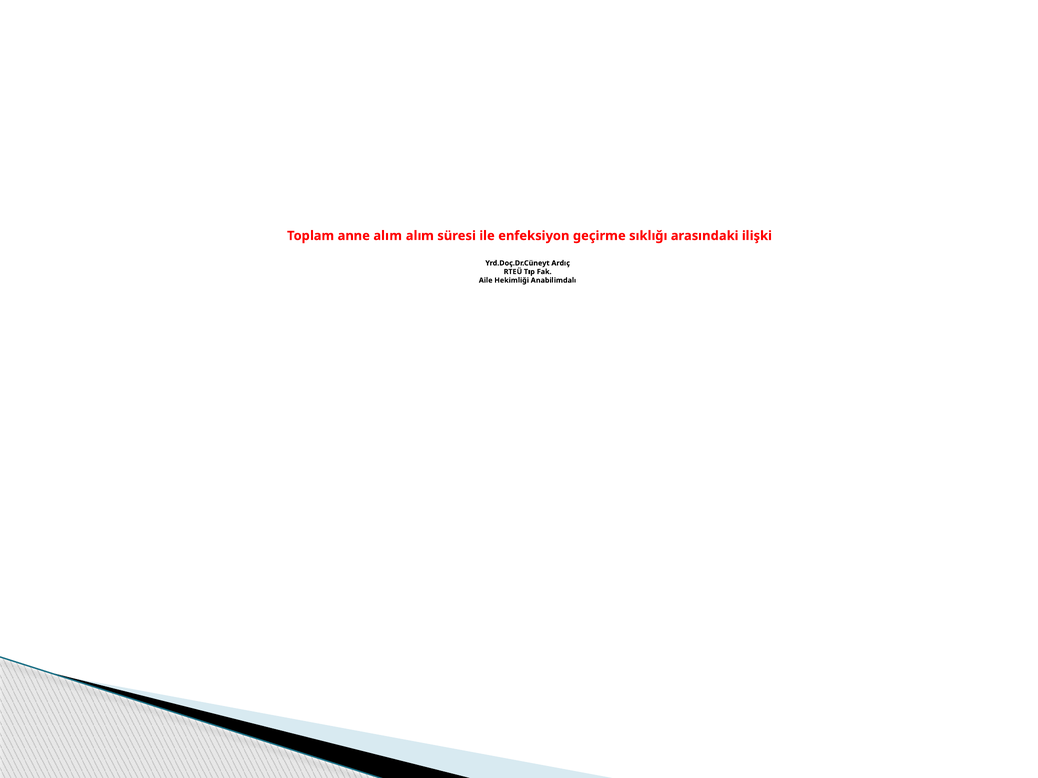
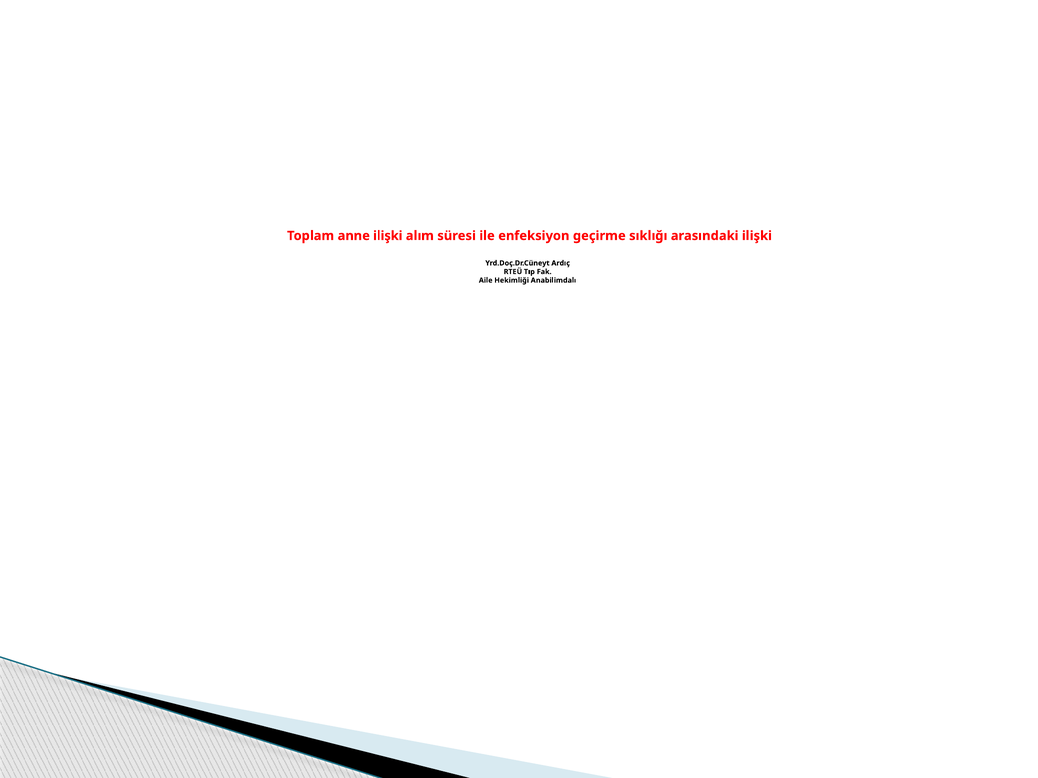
anne alım: alım -> ilişki
